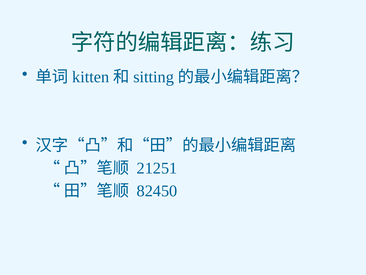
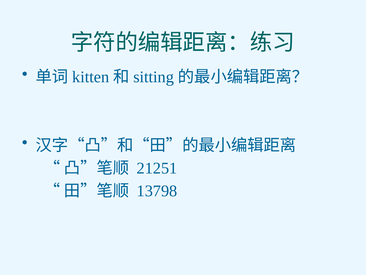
82450: 82450 -> 13798
